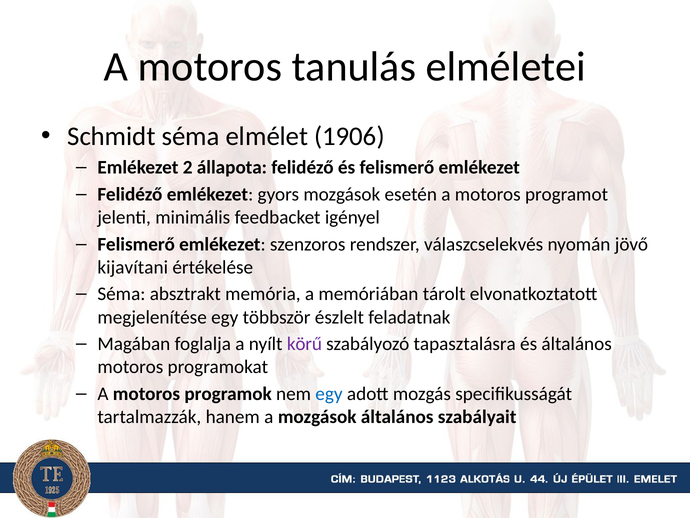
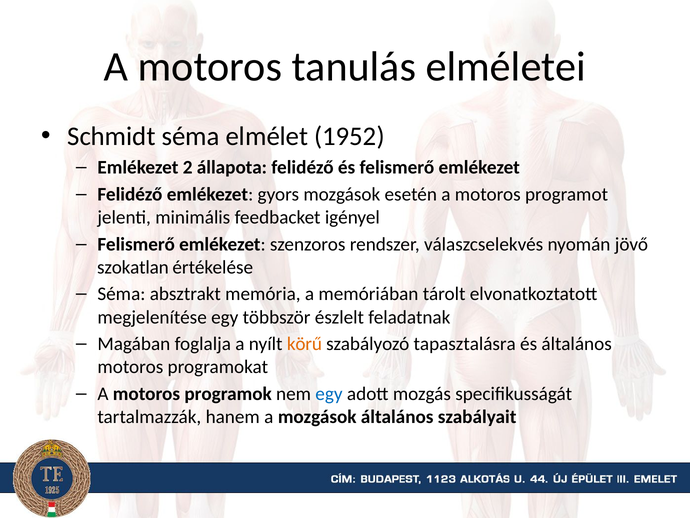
1906: 1906 -> 1952
kijavítani: kijavítani -> szokatlan
körű colour: purple -> orange
